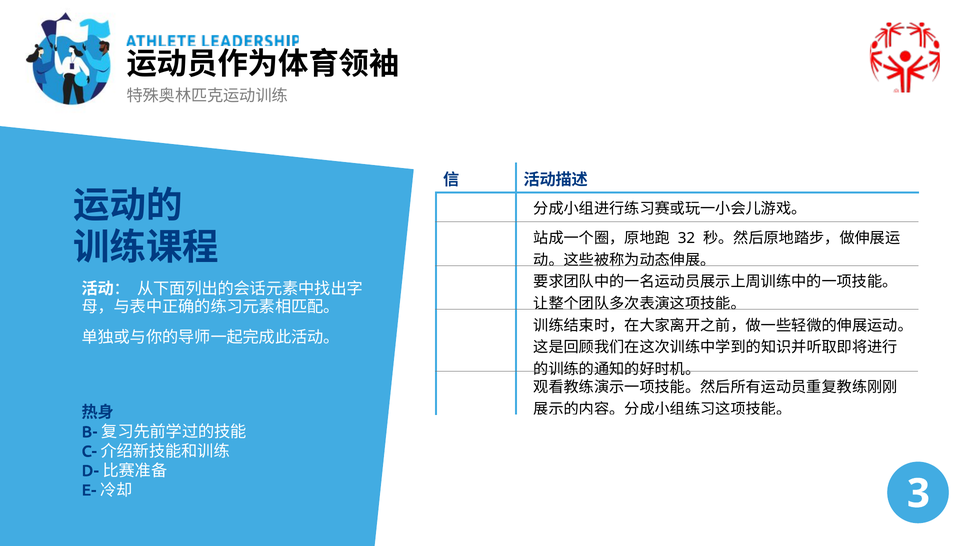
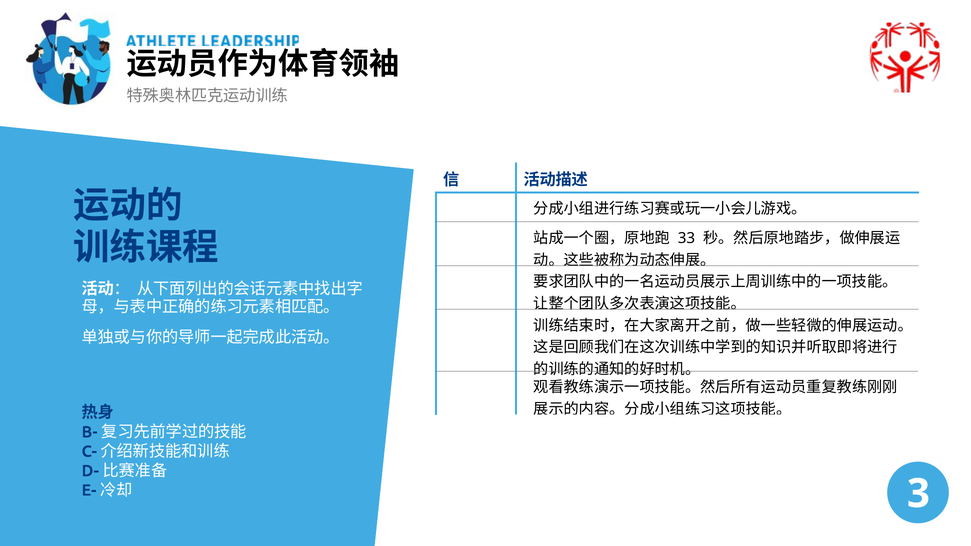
32: 32 -> 33
